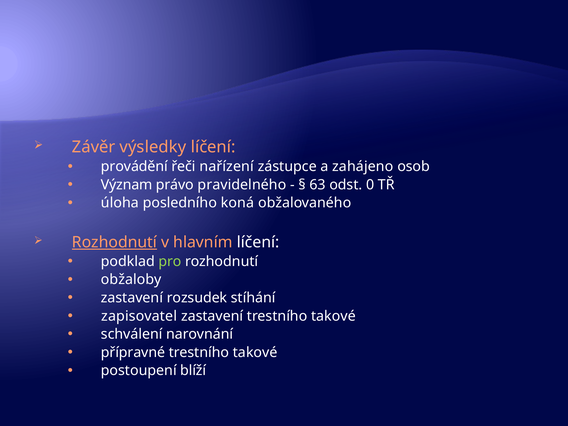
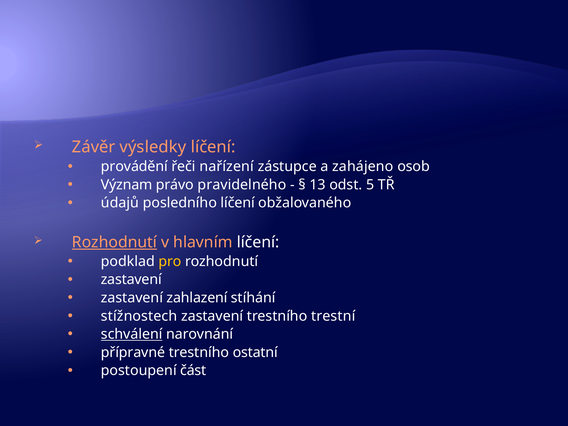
63: 63 -> 13
0: 0 -> 5
úloha: úloha -> údajů
posledního koná: koná -> líčení
pro colour: light green -> yellow
obžaloby at (131, 280): obžaloby -> zastavení
rozsudek: rozsudek -> zahlazení
zapisovatel: zapisovatel -> stížnostech
zastavení trestního takové: takové -> trestní
schválení underline: none -> present
takové at (255, 352): takové -> ostatní
blíží: blíží -> část
